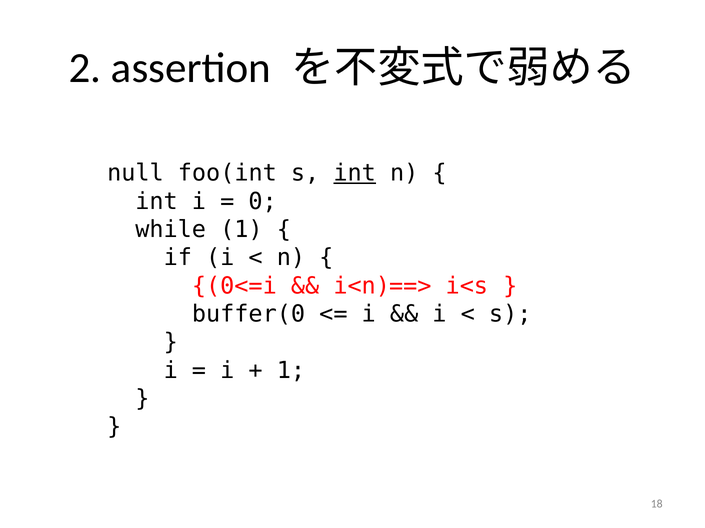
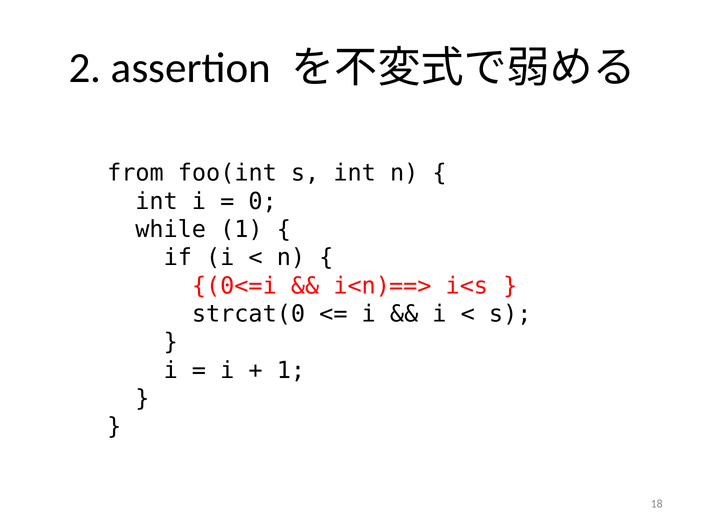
null: null -> from
int at (355, 173) underline: present -> none
buffer(0: buffer(0 -> strcat(0
